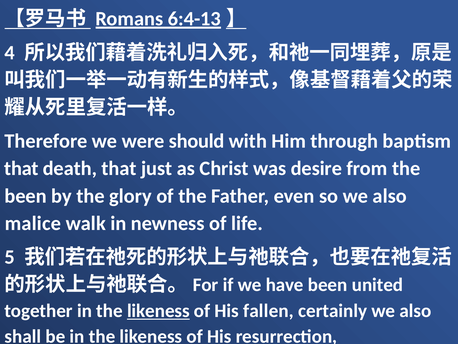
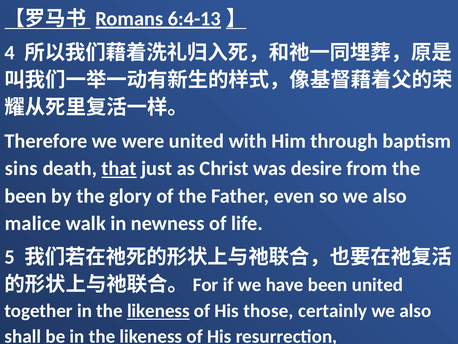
were should: should -> united
that at (21, 168): that -> sins
that at (119, 168) underline: none -> present
fallen: fallen -> those
